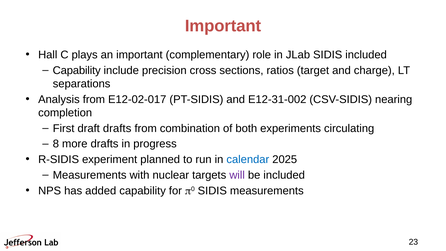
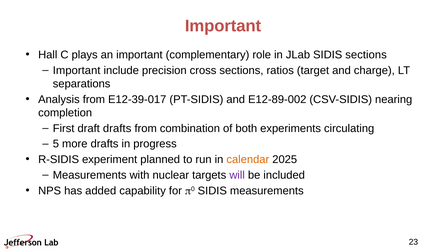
SIDIS included: included -> sections
Capability at (77, 70): Capability -> Important
E12-02-017: E12-02-017 -> E12-39-017
E12-31-002: E12-31-002 -> E12-89-002
8: 8 -> 5
calendar colour: blue -> orange
